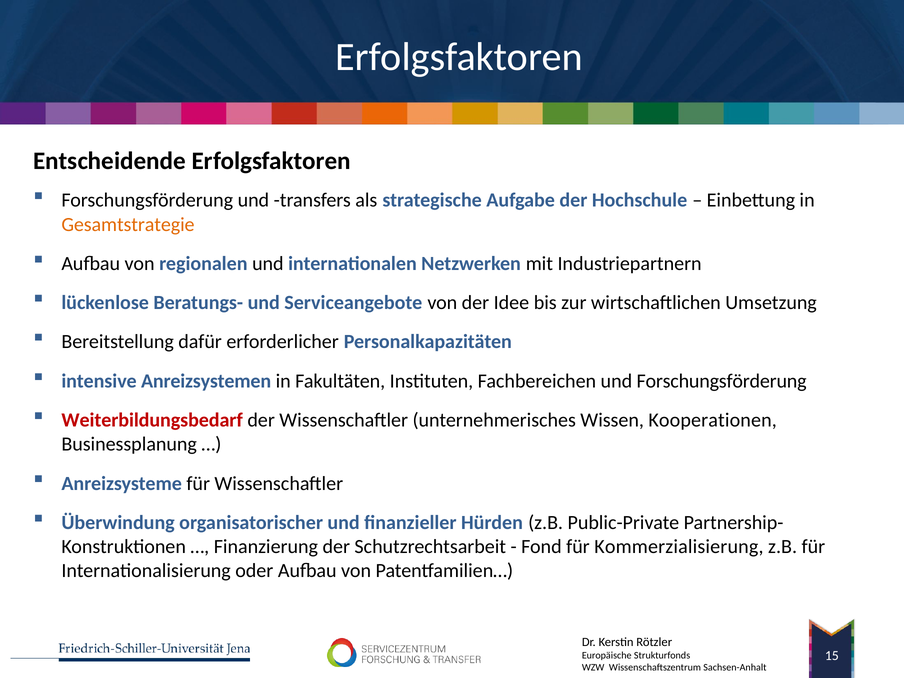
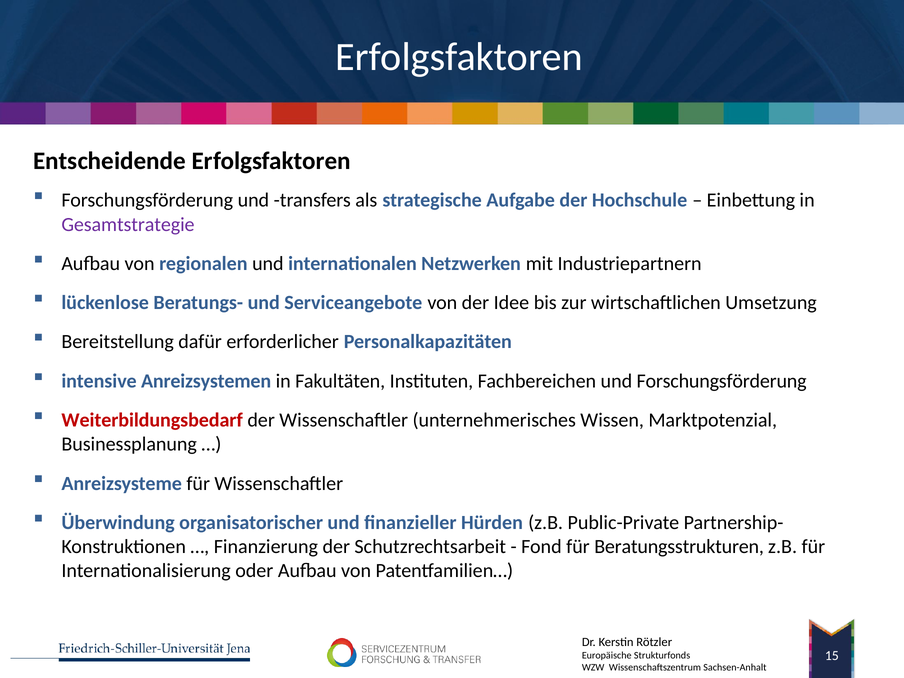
Gesamtstrategie colour: orange -> purple
Kooperationen: Kooperationen -> Marktpotenzial
Kommerzialisierung: Kommerzialisierung -> Beratungsstrukturen
